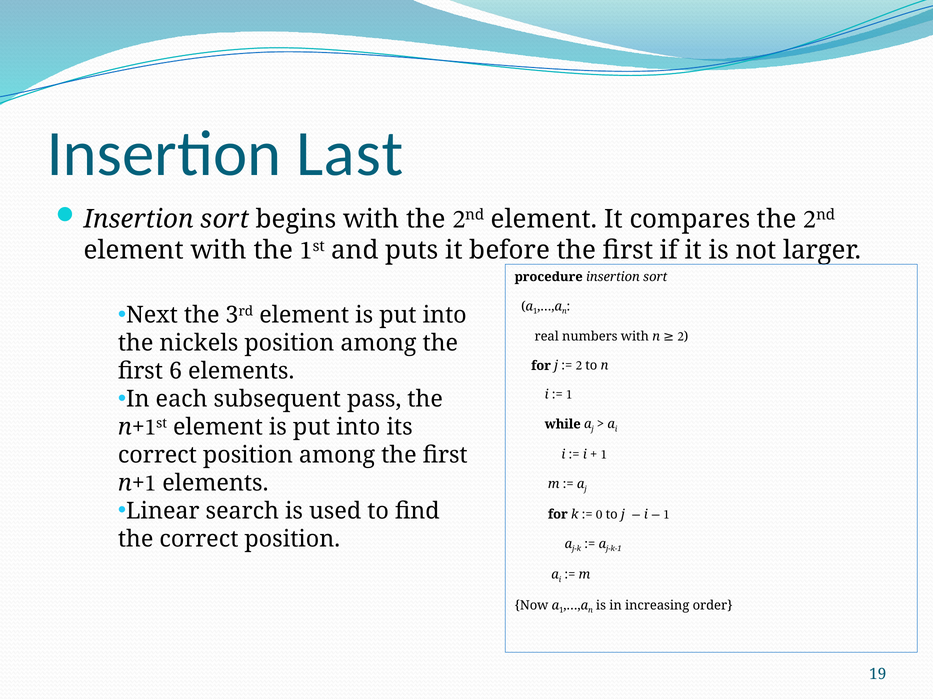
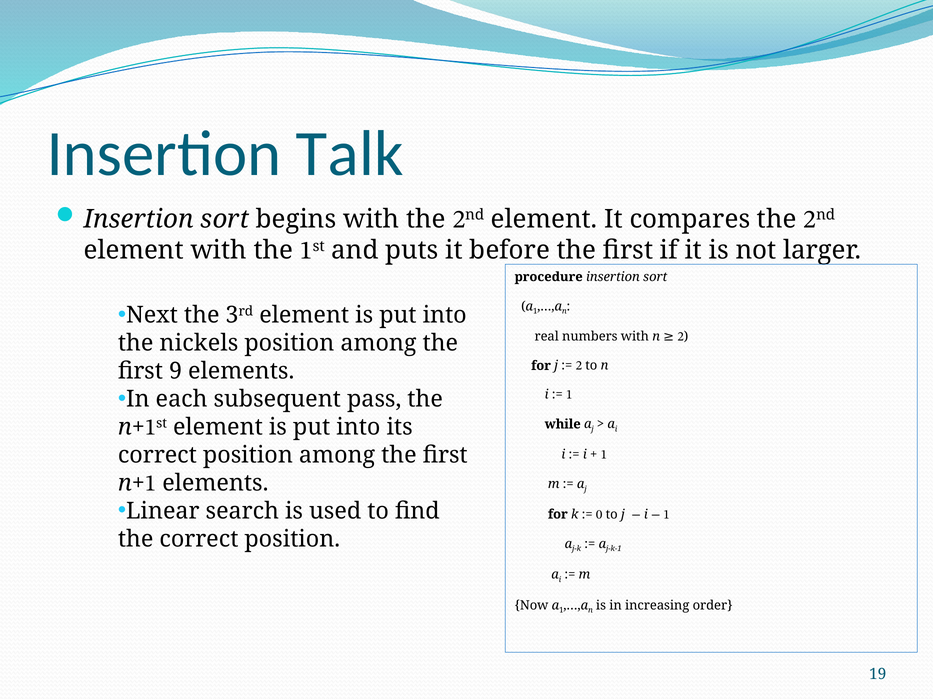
Last: Last -> Talk
6: 6 -> 9
